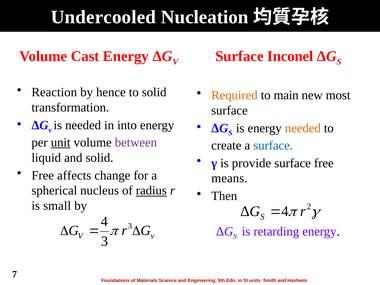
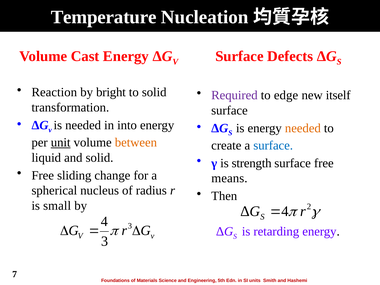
Undercooled: Undercooled -> Temperature
Inconel: Inconel -> Defects
hence: hence -> bright
Required at (234, 95) colour: orange -> purple
main: main -> edge
most: most -> itself
between colour: purple -> orange
provide: provide -> strength
affects: affects -> sliding
radius underline: present -> none
